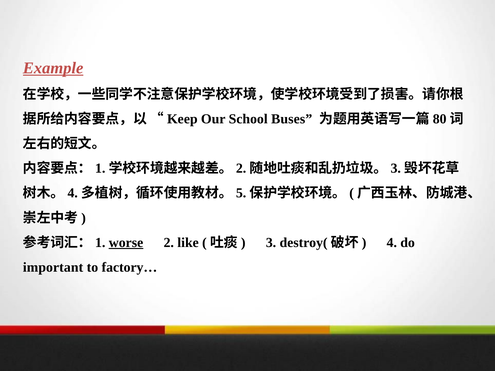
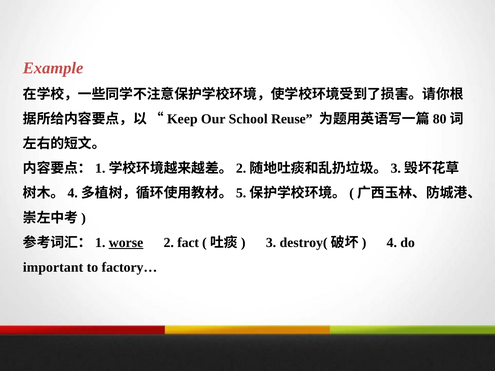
Example underline: present -> none
Buses: Buses -> Reuse
like: like -> fact
